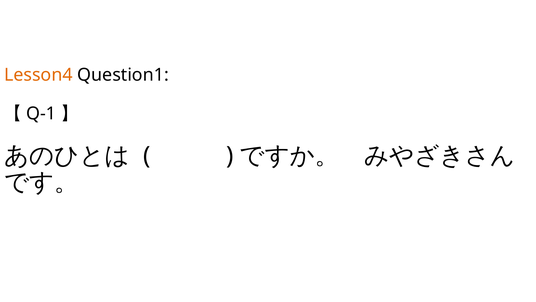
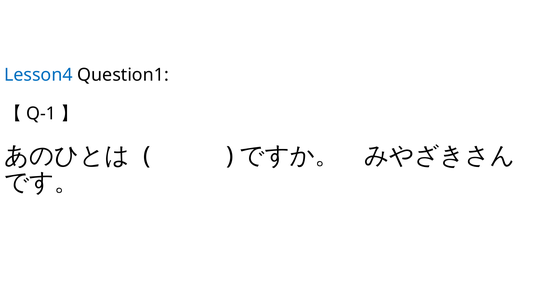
Lesson4 colour: orange -> blue
